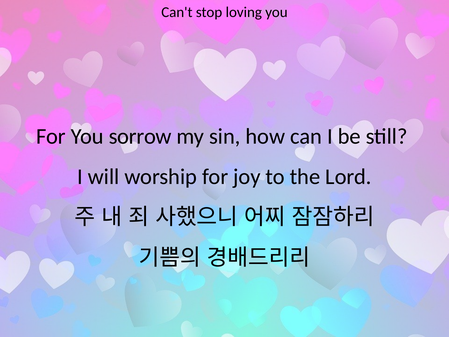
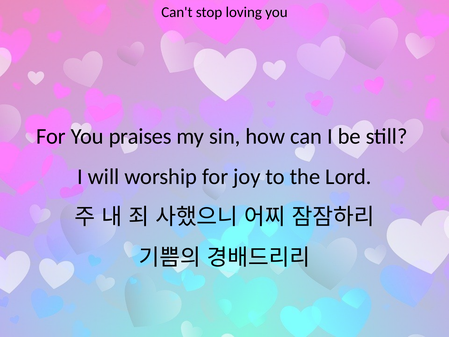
sorrow: sorrow -> praises
